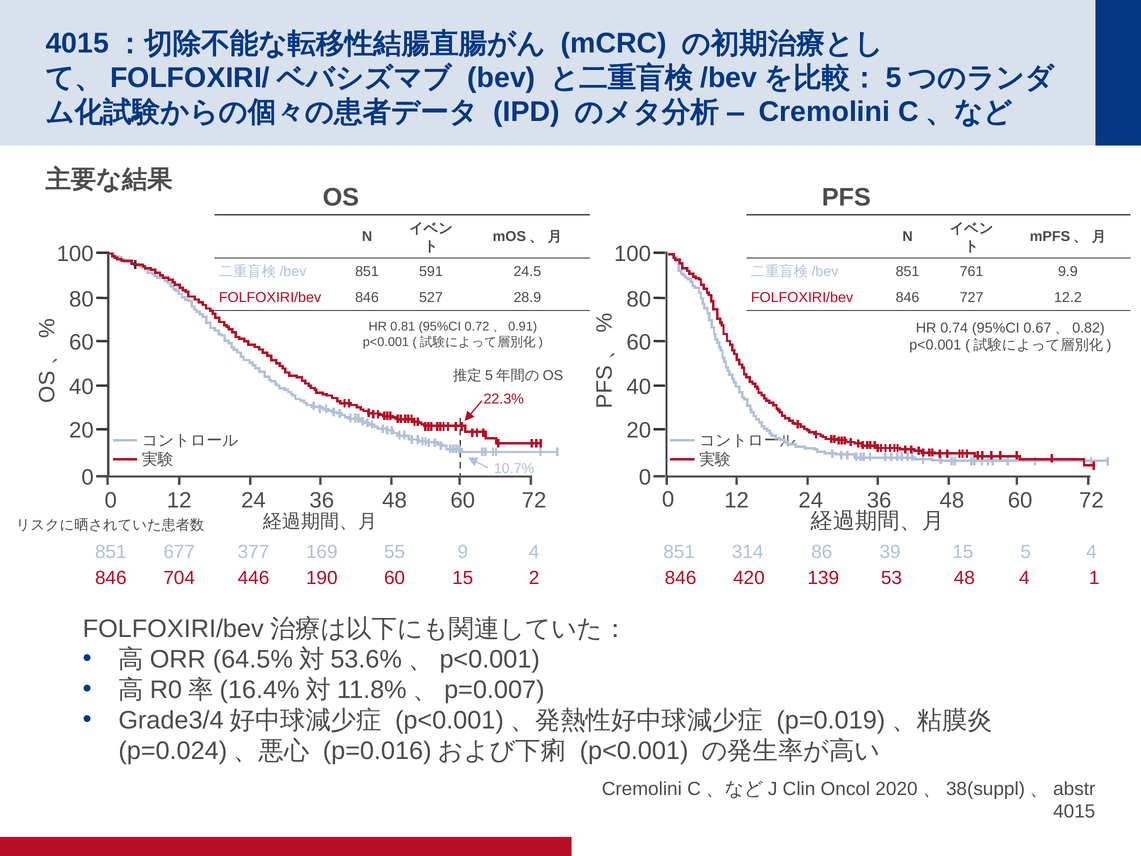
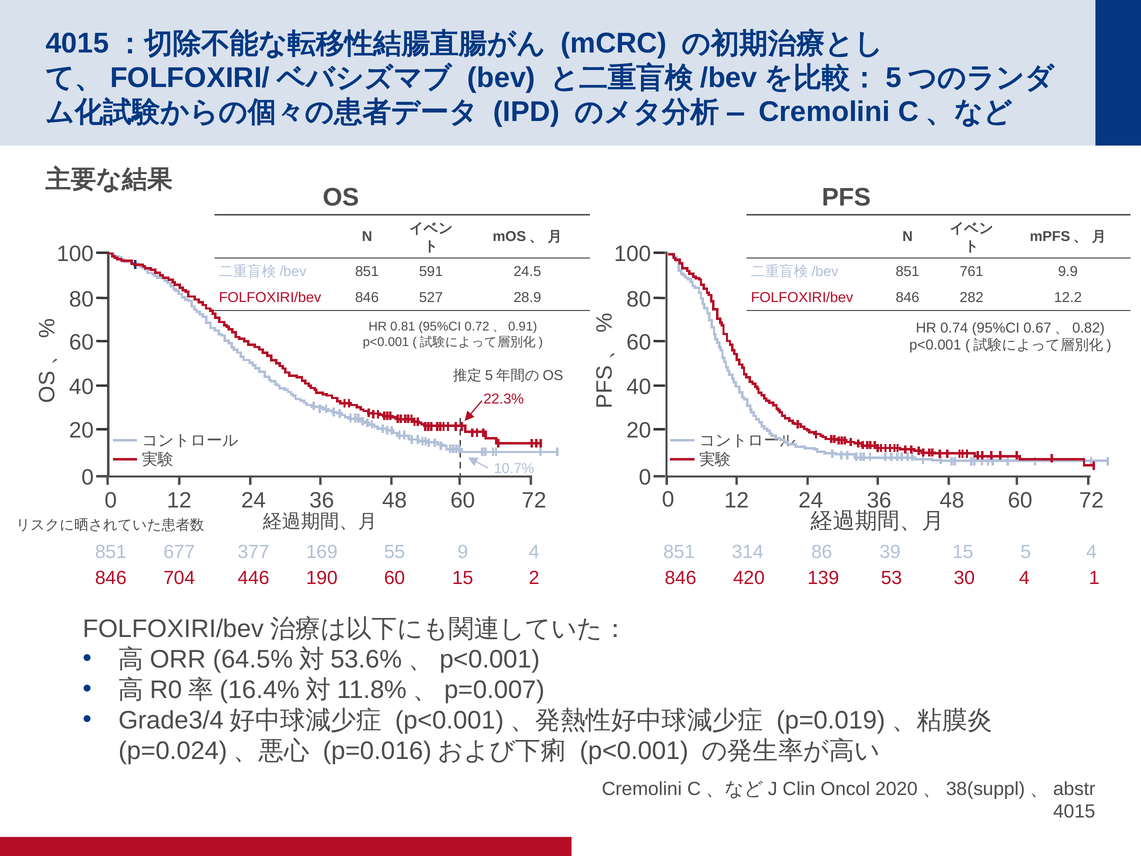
727: 727 -> 282
53 48: 48 -> 30
